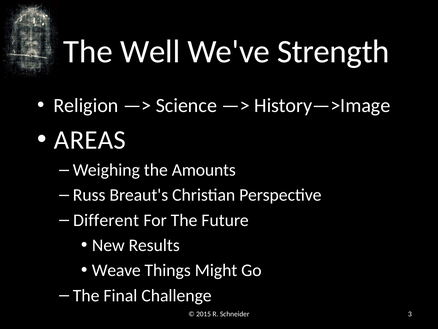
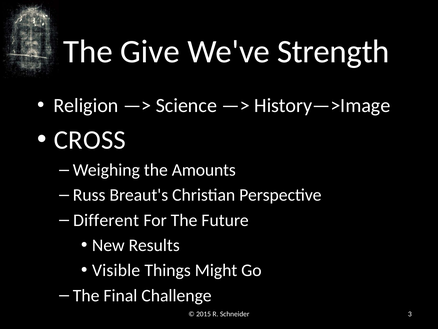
Well: Well -> Give
AREAS: AREAS -> CROSS
Weave: Weave -> Visible
